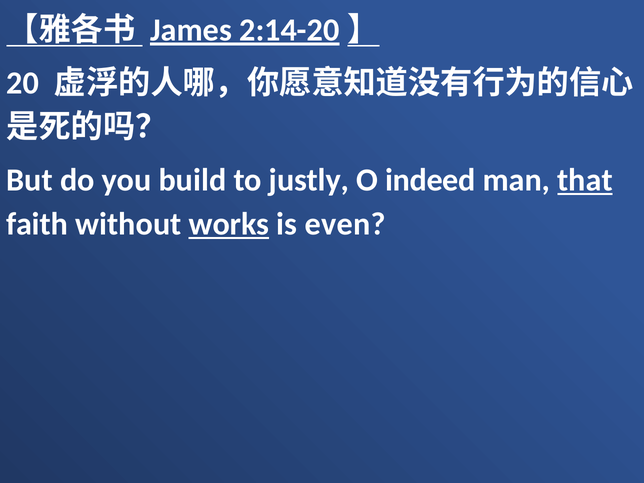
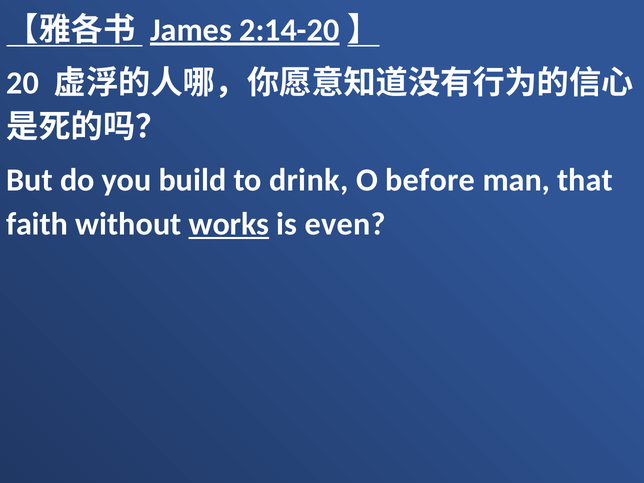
justly: justly -> drink
indeed: indeed -> before
that underline: present -> none
